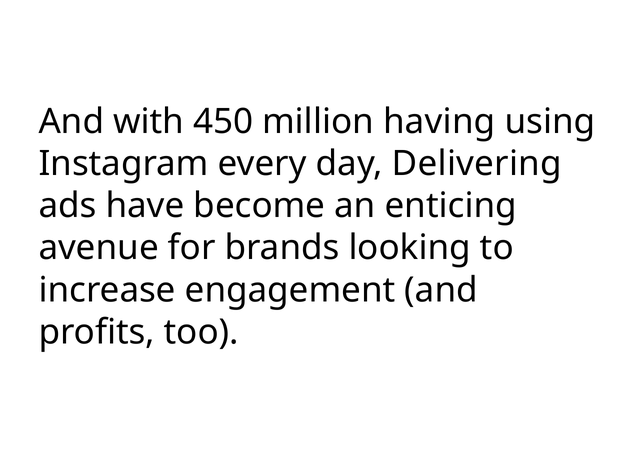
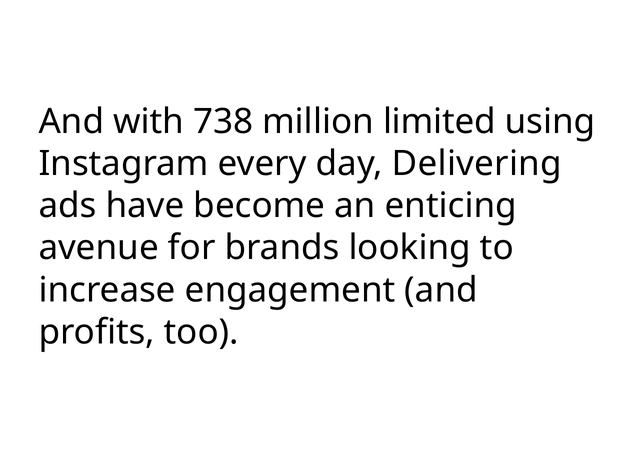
450: 450 -> 738
having: having -> limited
